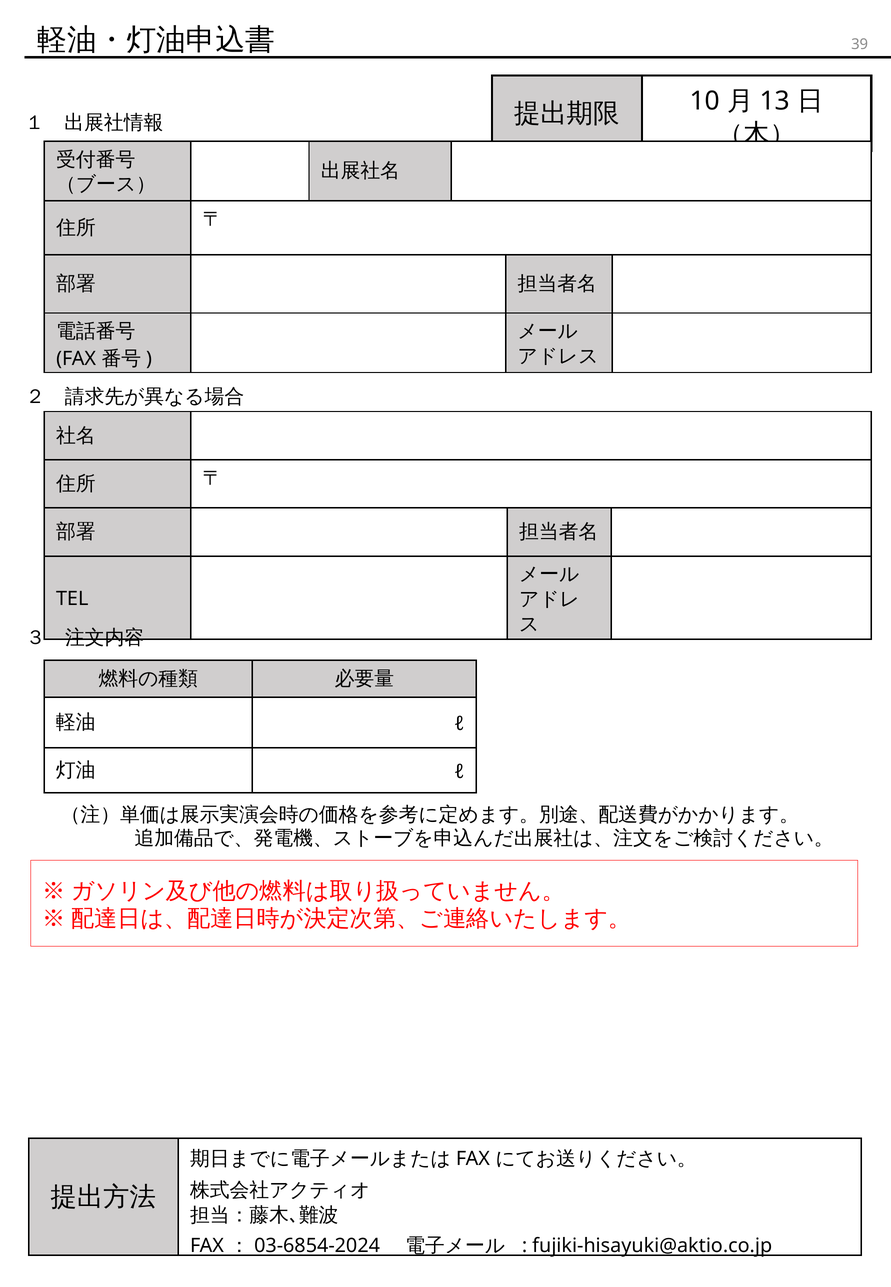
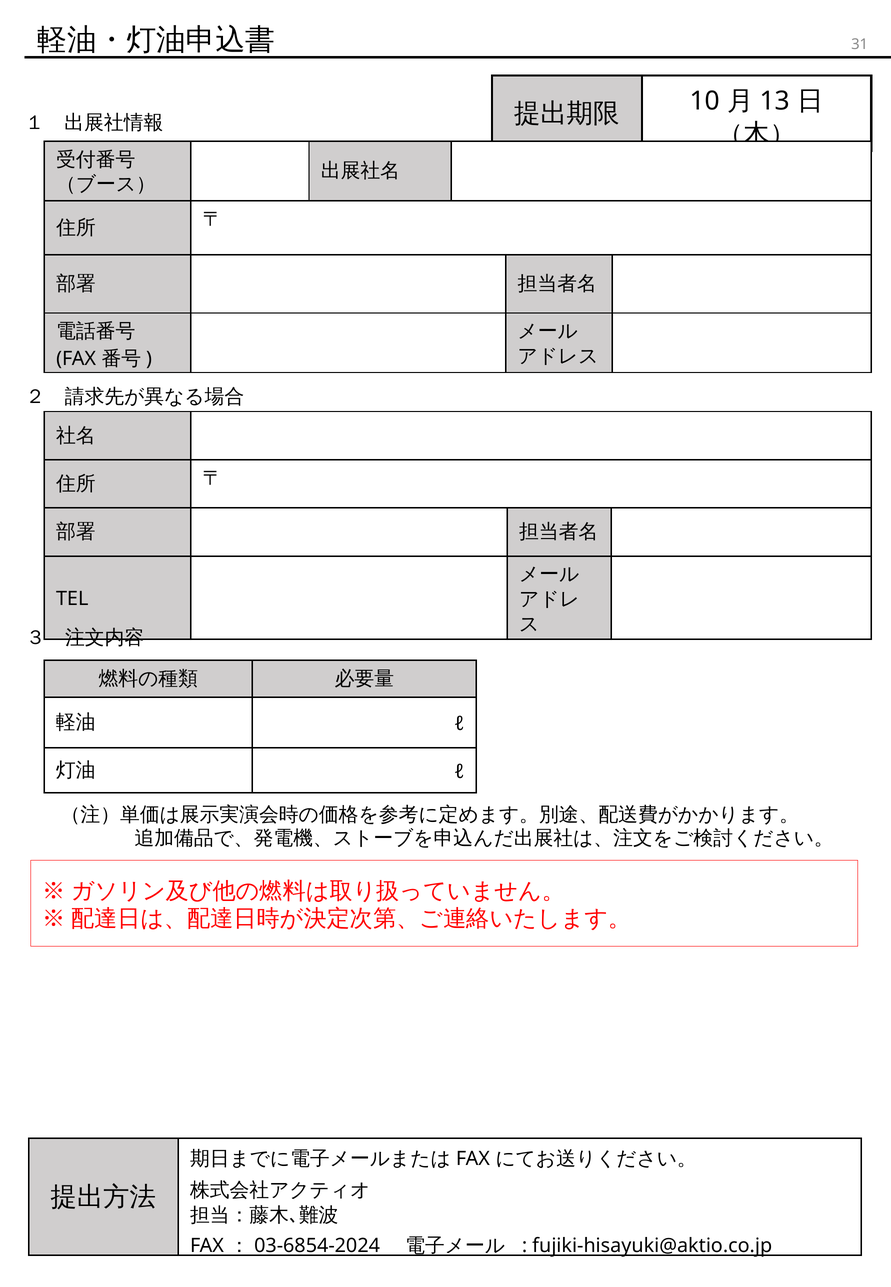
39: 39 -> 31
